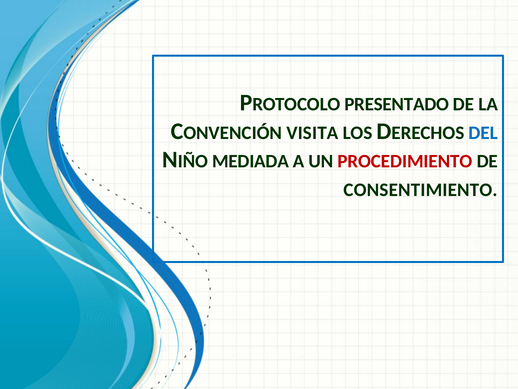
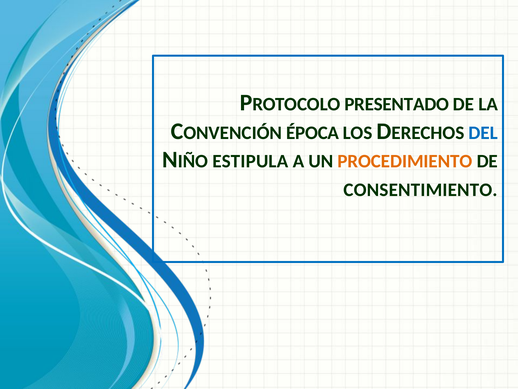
VISITA: VISITA -> ÉPOCA
MEDIADA: MEDIADA -> ESTIPULA
PROCEDIMIENTO colour: red -> orange
